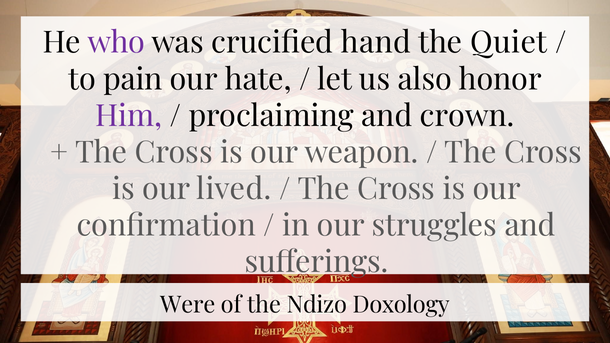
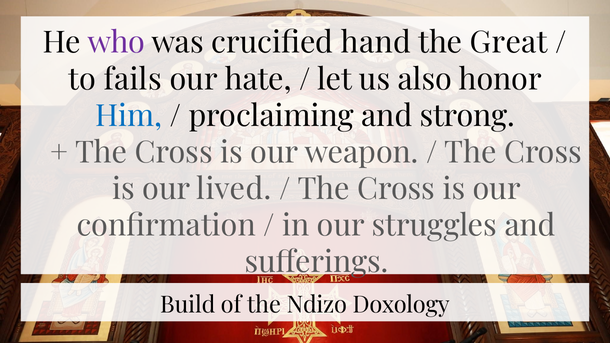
Quiet: Quiet -> Great
pain: pain -> fails
Him colour: purple -> blue
crown: crown -> strong
Were: Were -> Build
